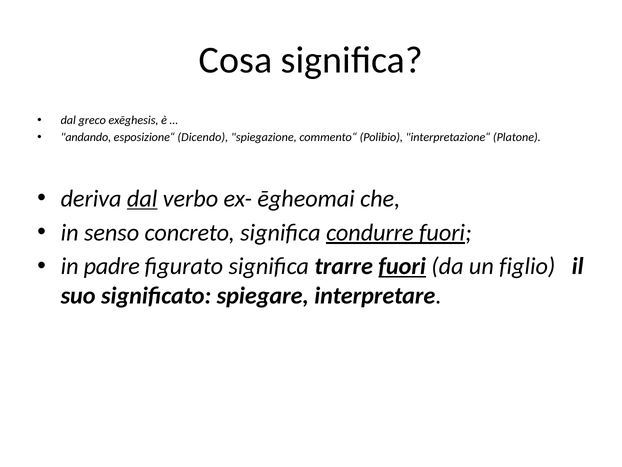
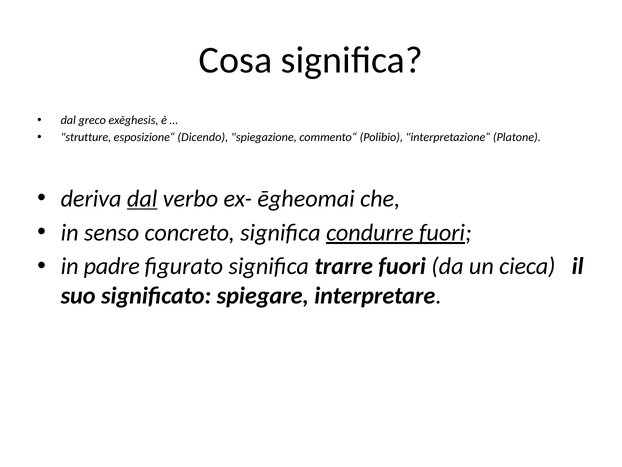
andando: andando -> strutture
fuori at (402, 266) underline: present -> none
figlio: figlio -> cieca
